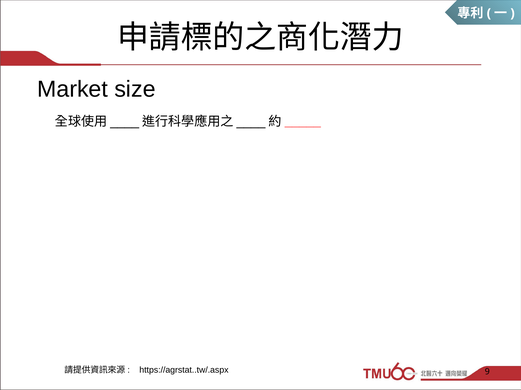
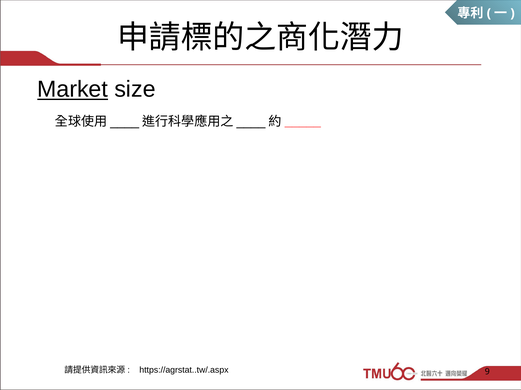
Market underline: none -> present
